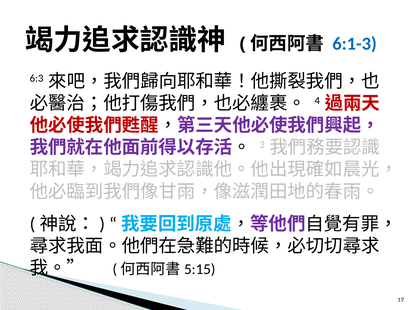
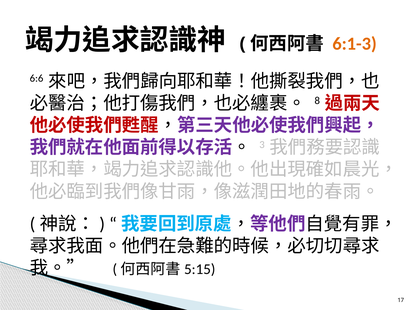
6:1-3 colour: blue -> orange
6:3: 6:3 -> 6:6
4: 4 -> 8
